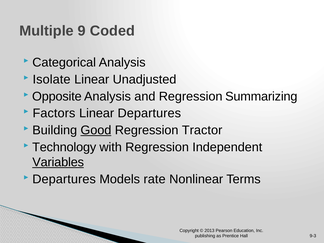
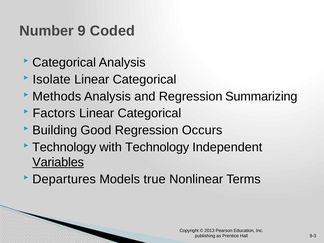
Multiple: Multiple -> Number
Unadjusted at (145, 79): Unadjusted -> Categorical
Opposite: Opposite -> Methods
Departures at (149, 113): Departures -> Categorical
Good underline: present -> none
Tractor: Tractor -> Occurs
with Regression: Regression -> Technology
rate: rate -> true
